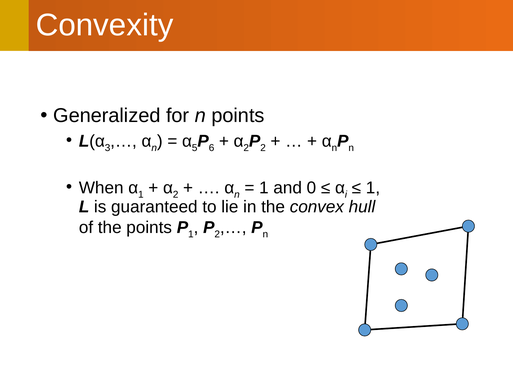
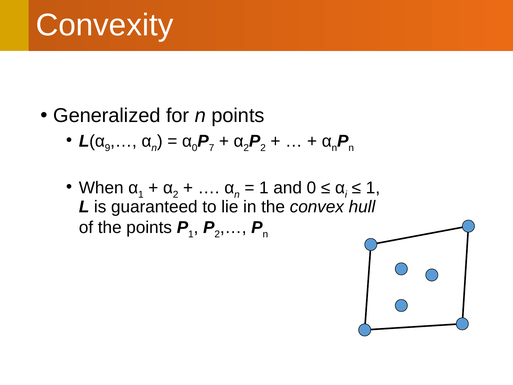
3: 3 -> 9
5 at (195, 148): 5 -> 0
6 at (212, 148): 6 -> 7
